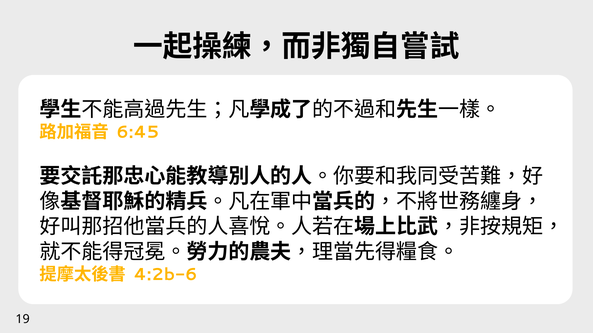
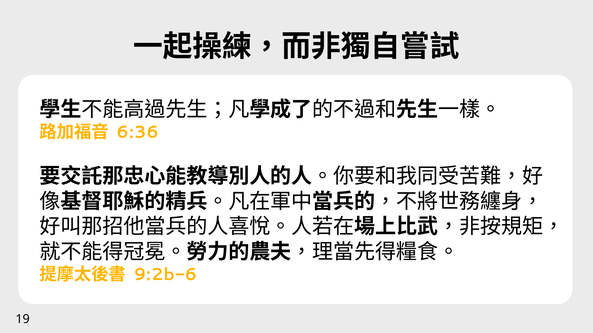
6:45: 6:45 -> 6:36
4:2b-6: 4:2b-6 -> 9:2b-6
